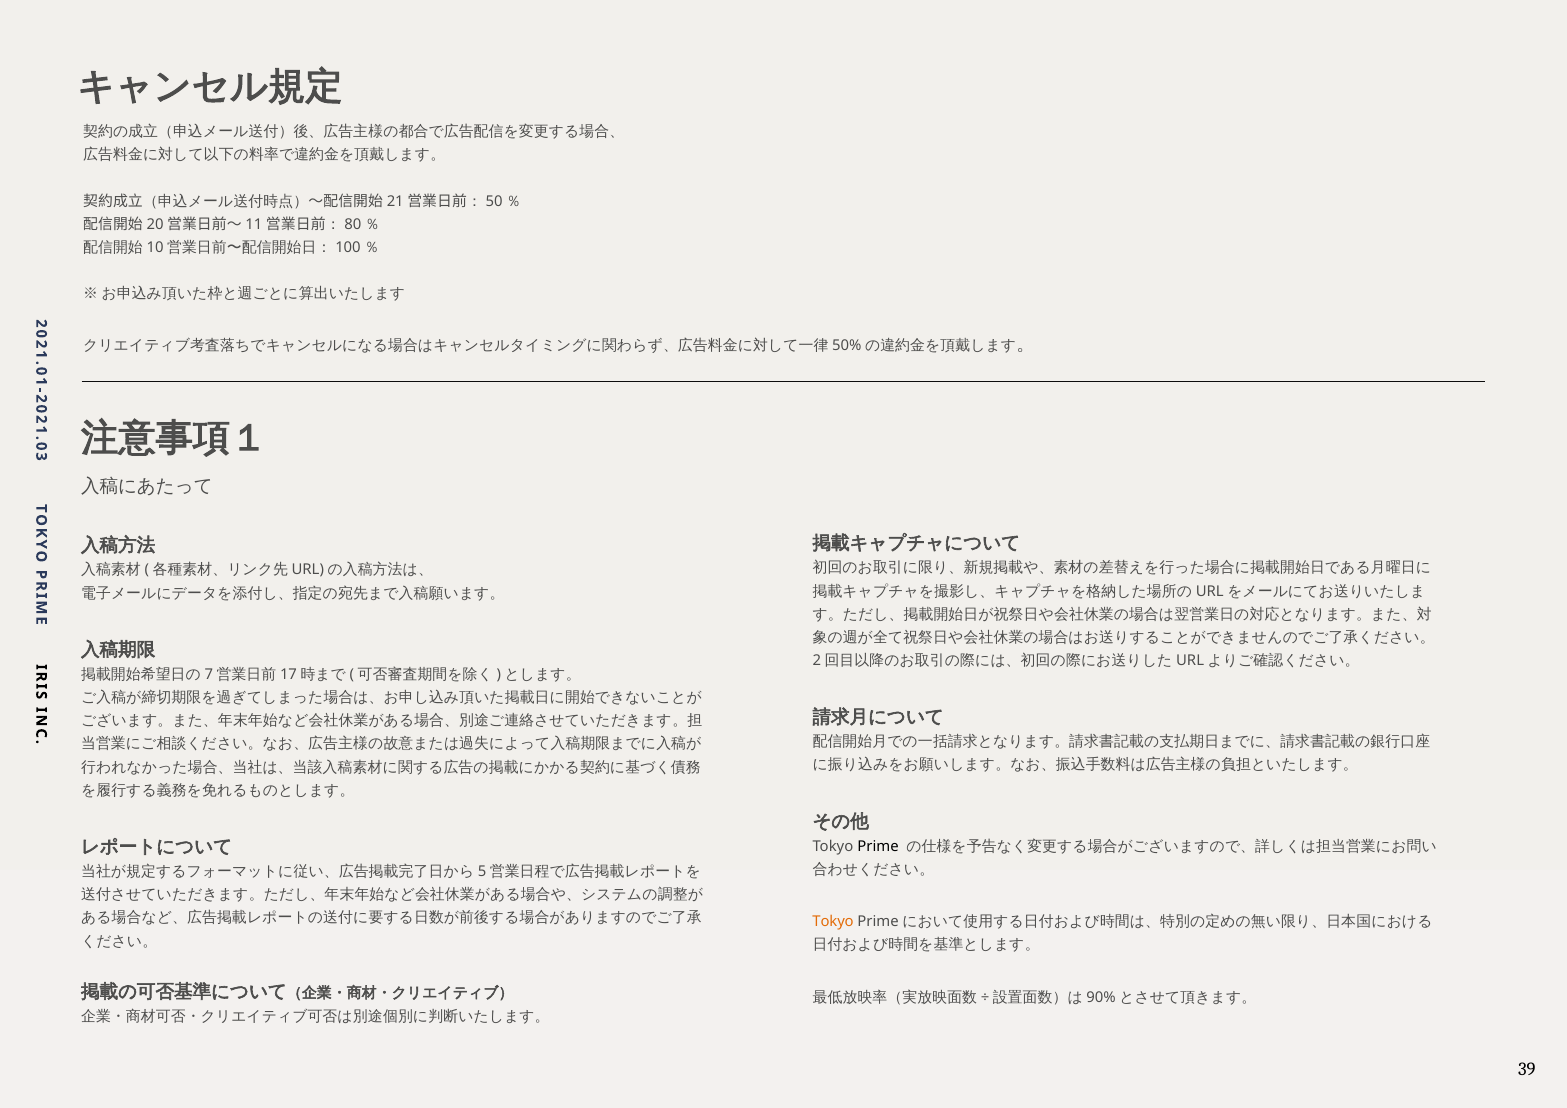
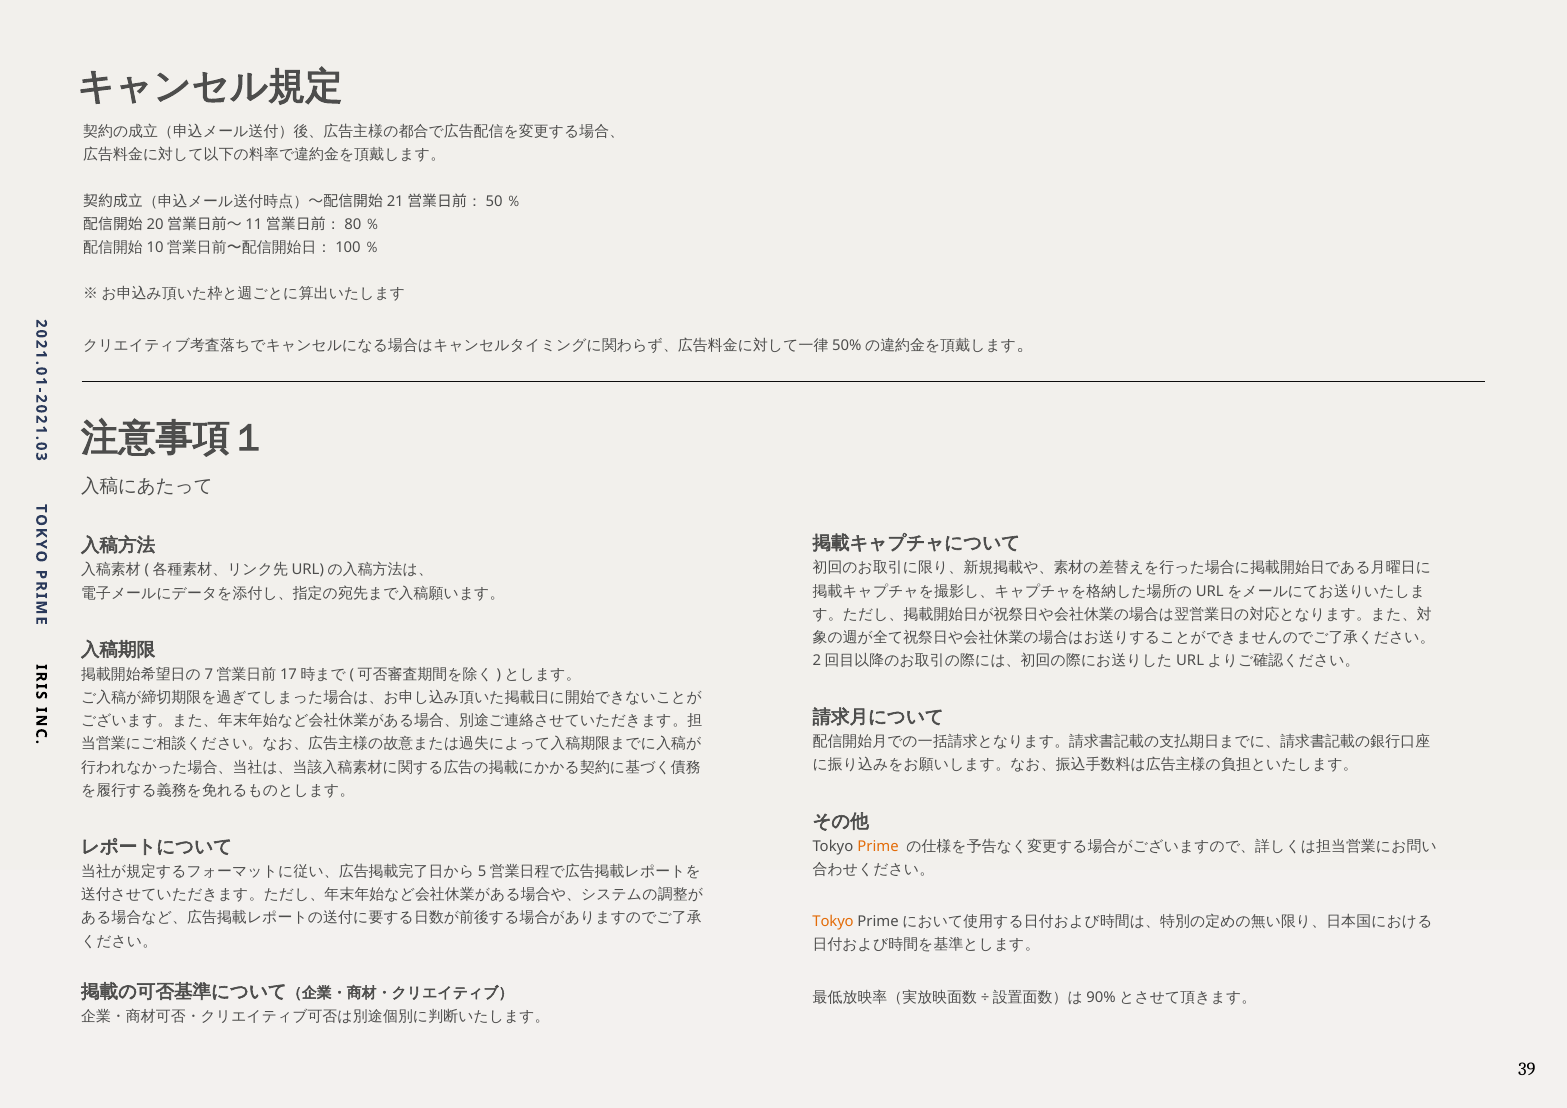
Prime colour: black -> orange
